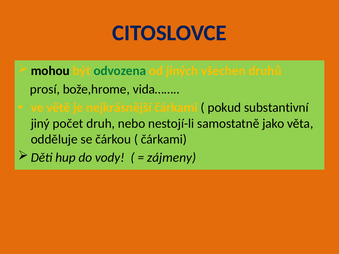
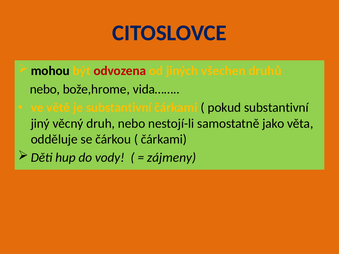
odvozena colour: green -> red
prosí at (45, 89): prosí -> nebo
je nejkrásnější: nejkrásnější -> substantivní
počet: počet -> věcný
